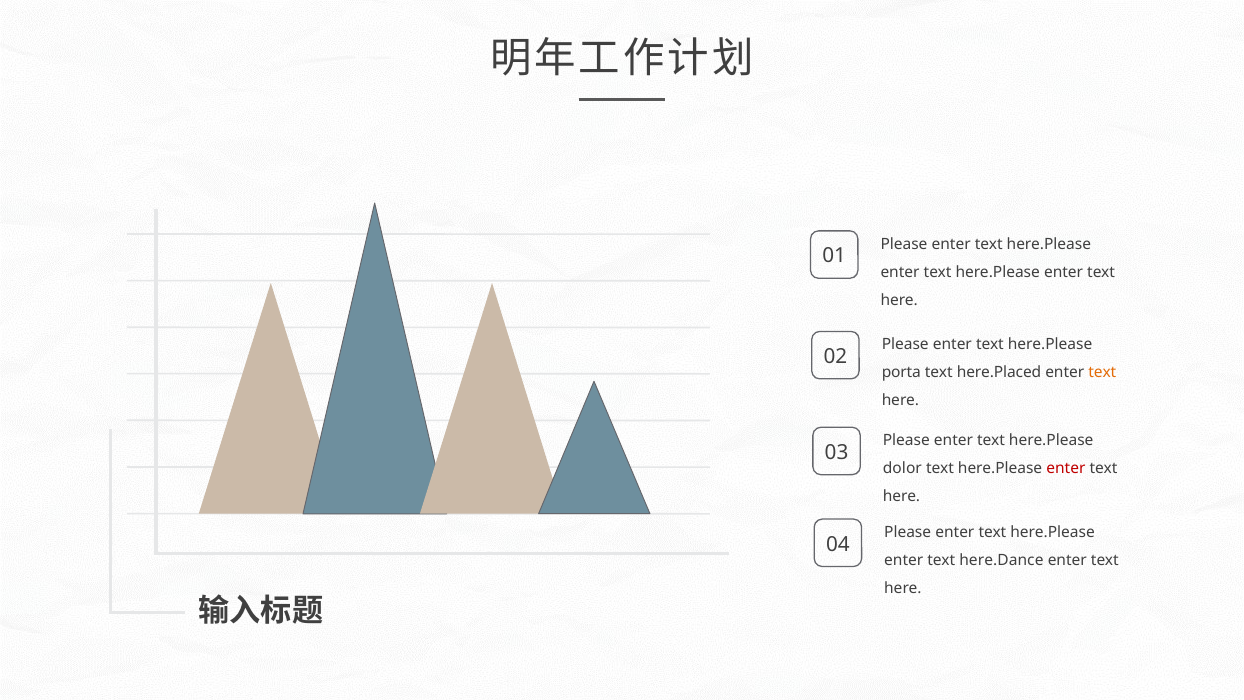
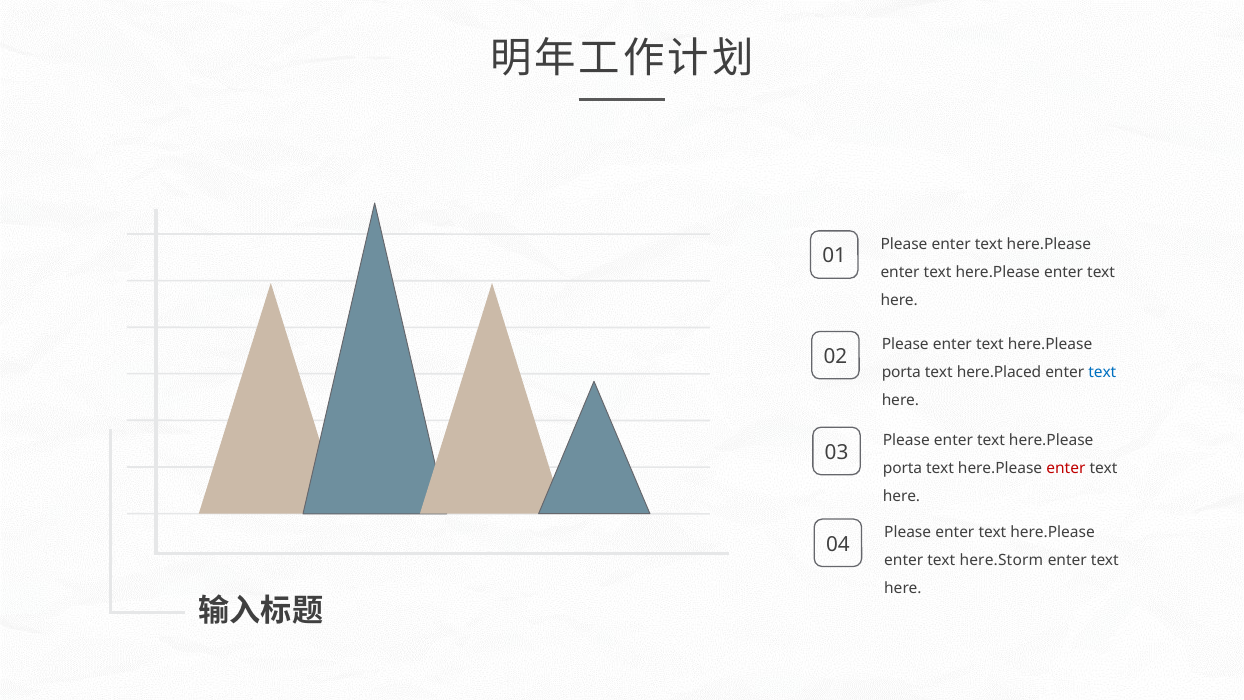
text at (1102, 373) colour: orange -> blue
dolor at (902, 468): dolor -> porta
here.Dance: here.Dance -> here.Storm
